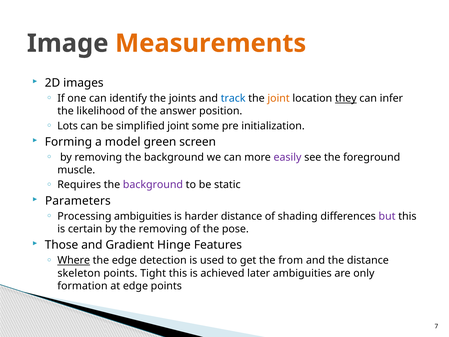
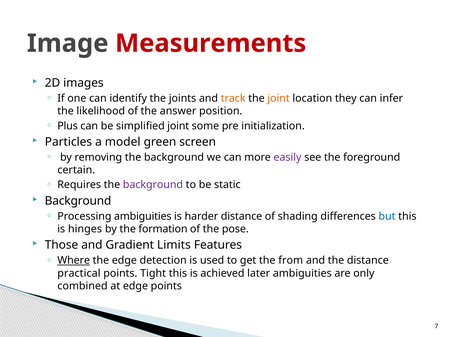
Measurements colour: orange -> red
track colour: blue -> orange
they underline: present -> none
Lots: Lots -> Plus
Forming: Forming -> Particles
muscle: muscle -> certain
Parameters at (78, 201): Parameters -> Background
but colour: purple -> blue
certain: certain -> hinges
the removing: removing -> formation
Hinge: Hinge -> Limits
skeleton: skeleton -> practical
formation: formation -> combined
